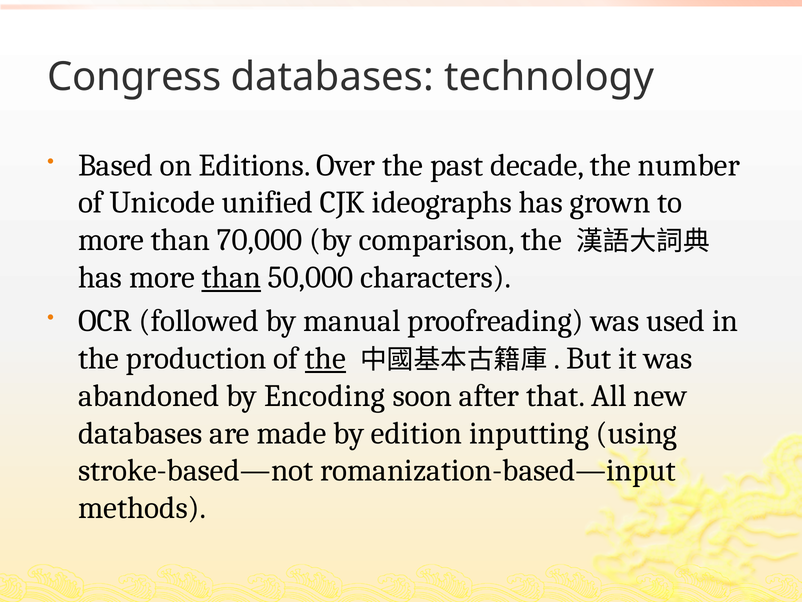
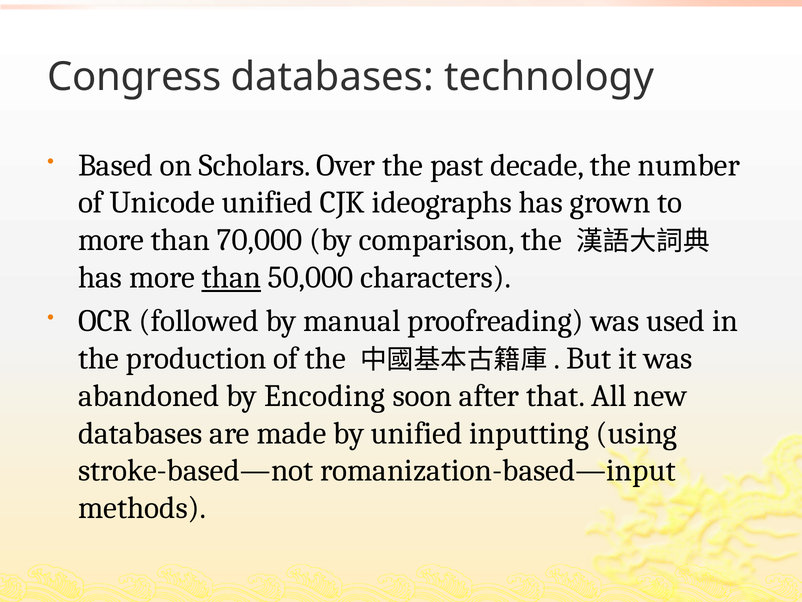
Editions: Editions -> Scholars
the at (325, 358) underline: present -> none
by edition: edition -> unified
